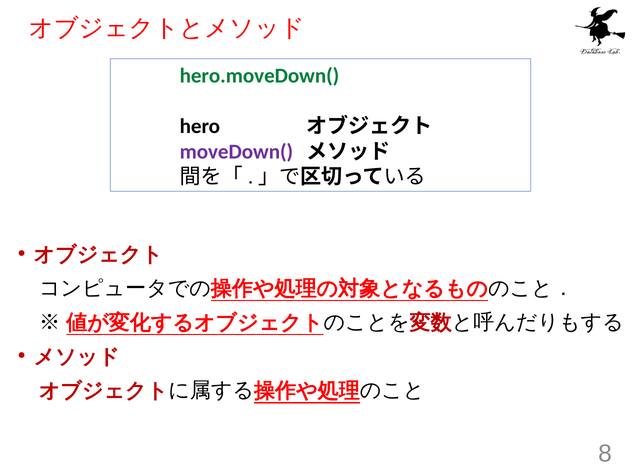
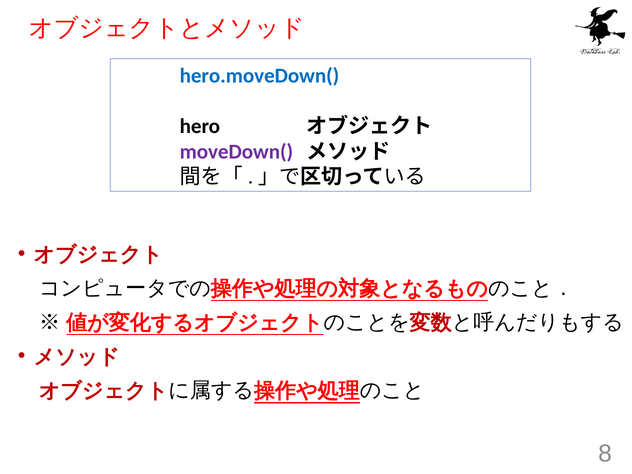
hero.moveDown( colour: green -> blue
